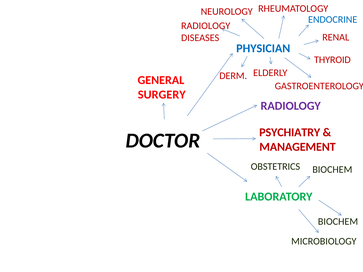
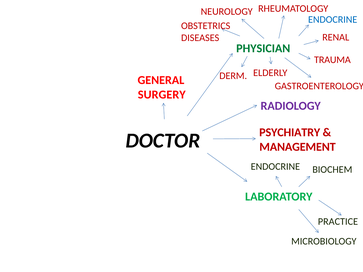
RADIOLOGY at (206, 26): RADIOLOGY -> OBSTETRICS
PHYSICIAN colour: blue -> green
THYROID: THYROID -> TRAUMA
OBSTETRICS at (275, 167): OBSTETRICS -> ENDOCRINE
BIOCHEM at (338, 222): BIOCHEM -> PRACTICE
